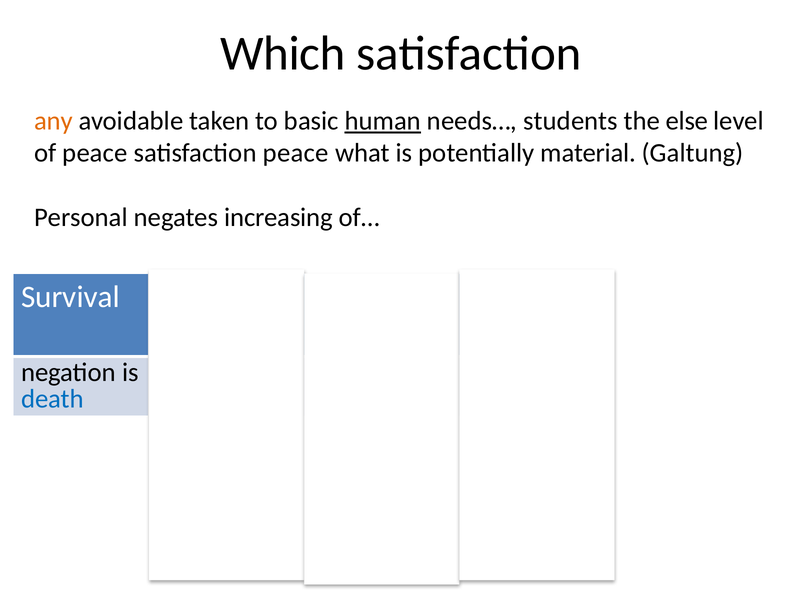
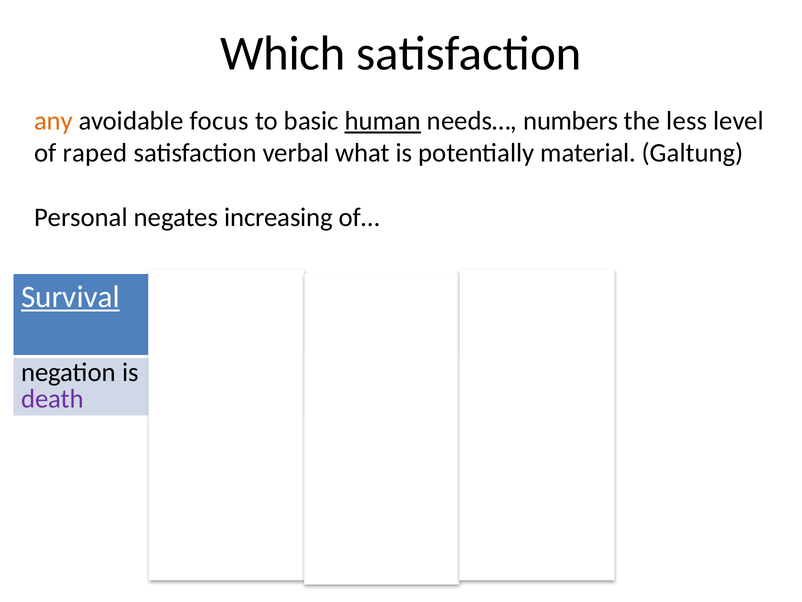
taken: taken -> focus
students: students -> numbers
else: else -> less
of peace: peace -> raped
satisfaction peace: peace -> verbal
Survival underline: none -> present
death colour: blue -> purple
